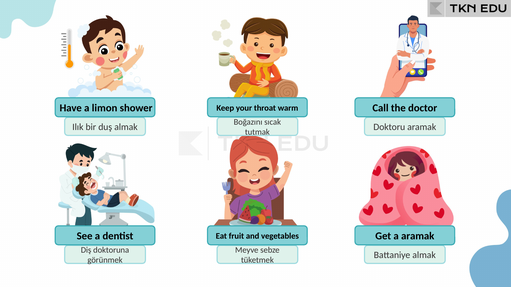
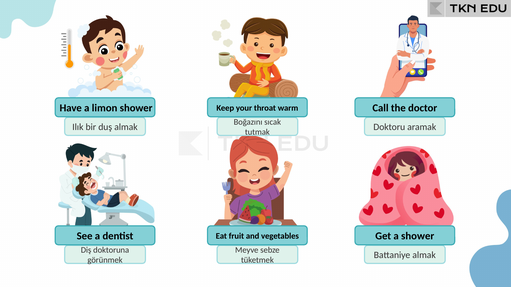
a aramak: aramak -> shower
